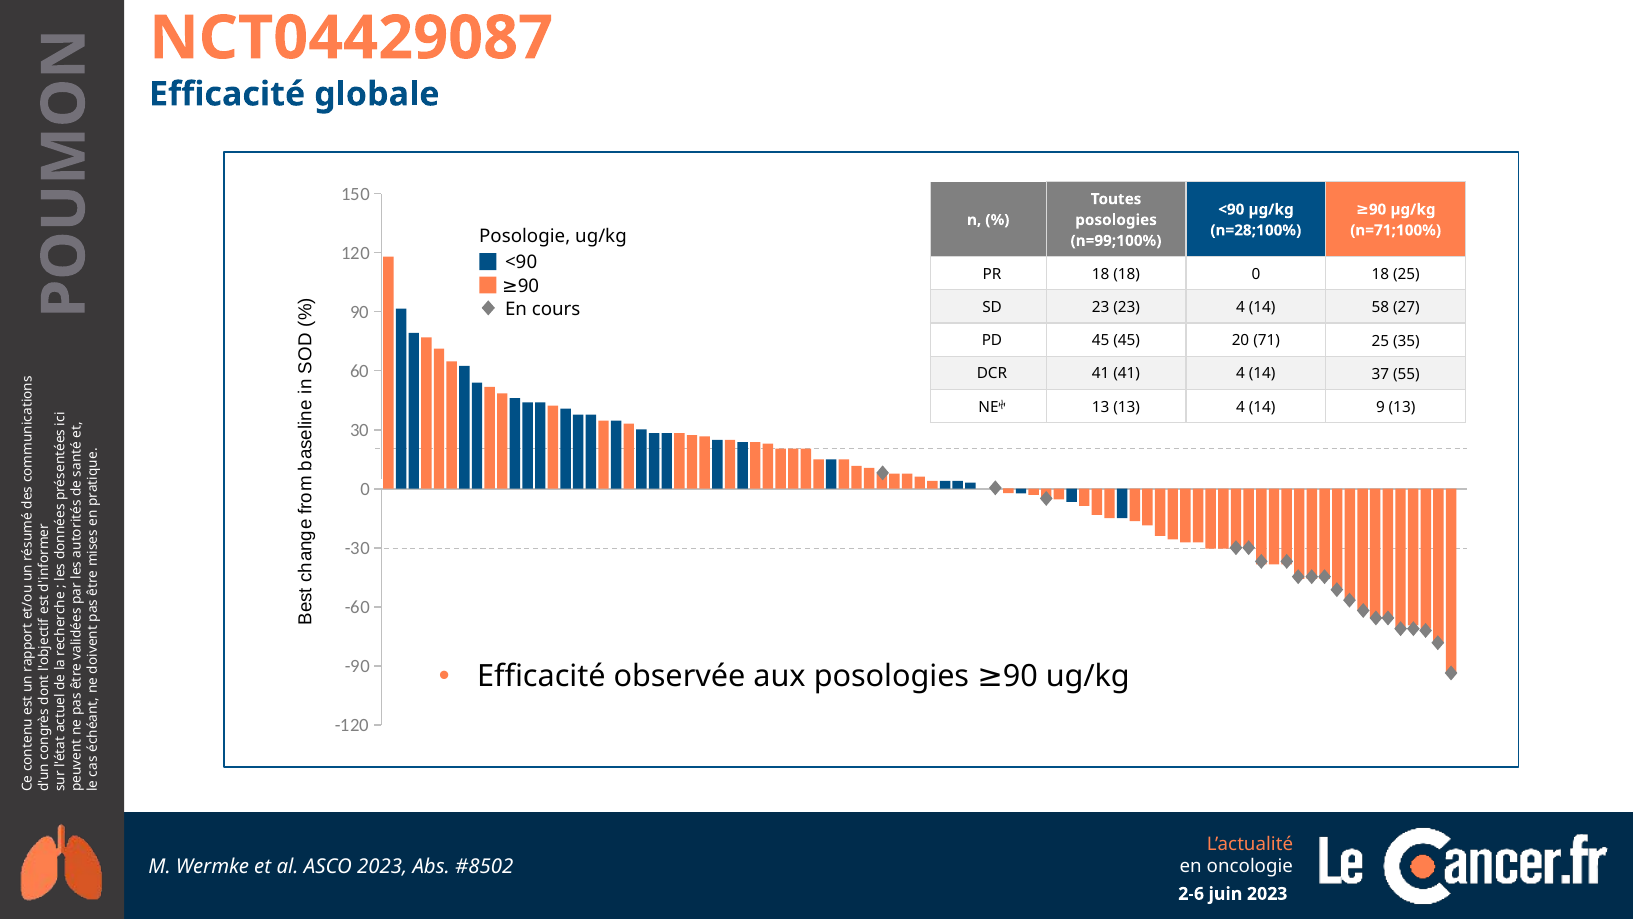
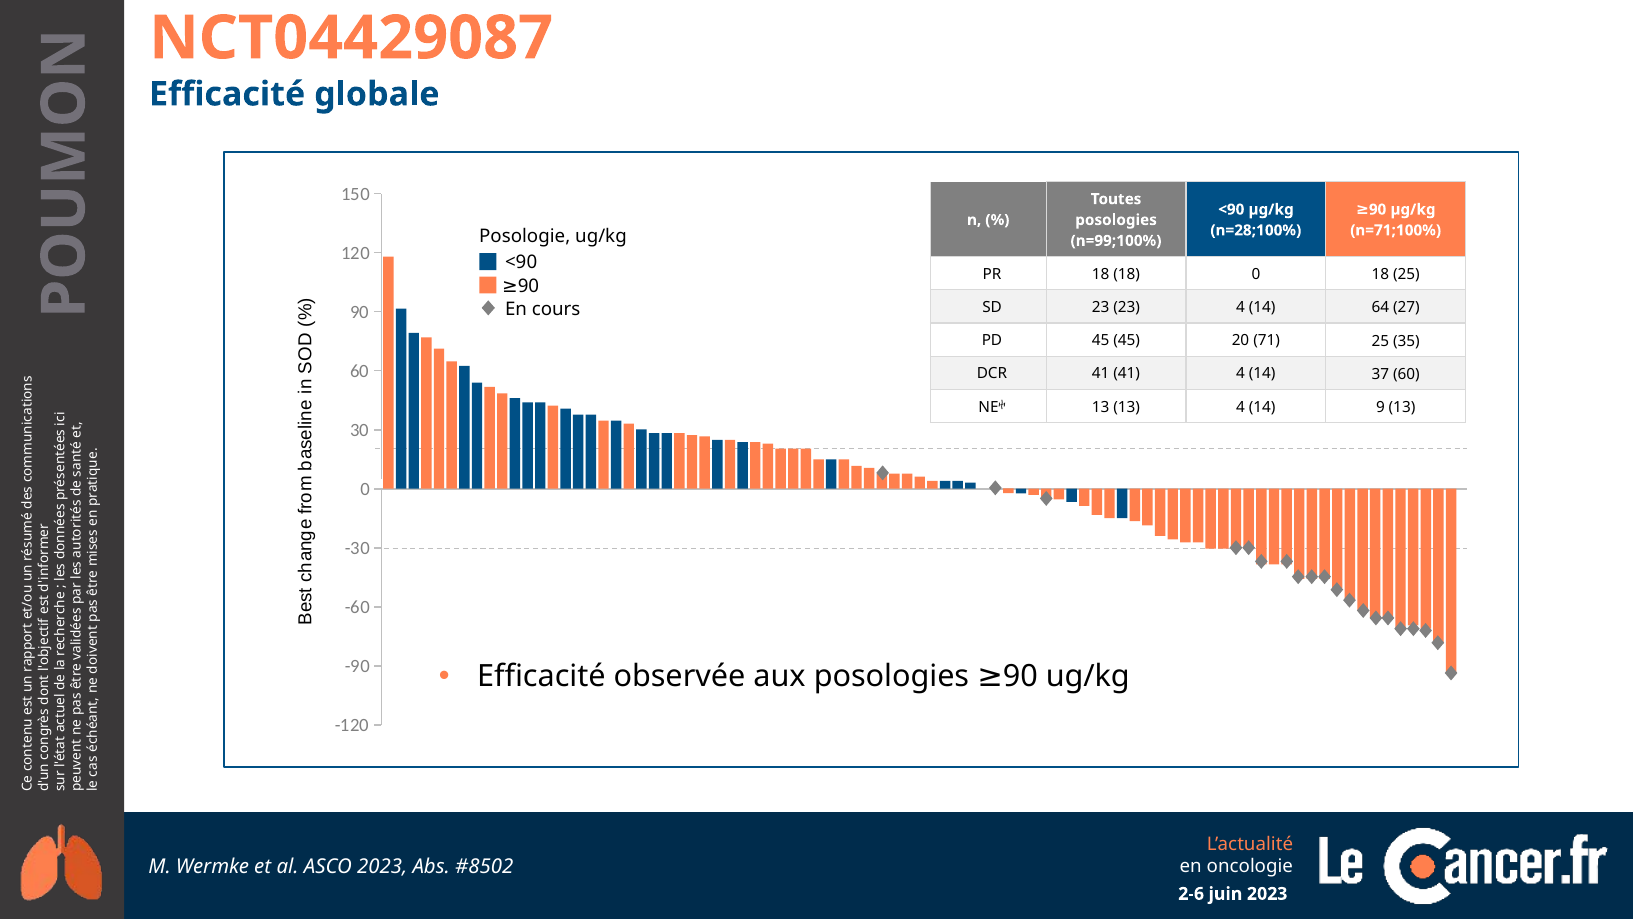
58: 58 -> 64
37 55: 55 -> 60
